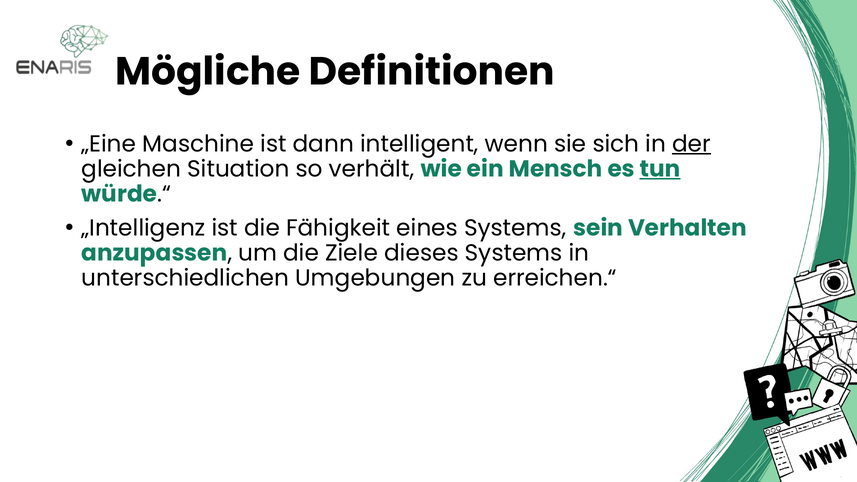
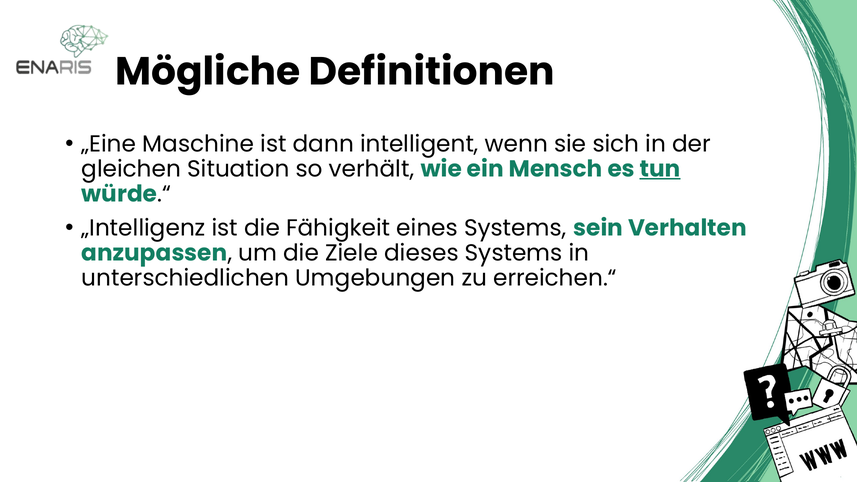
der underline: present -> none
